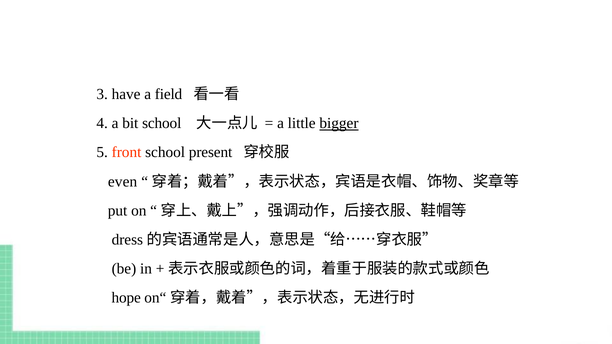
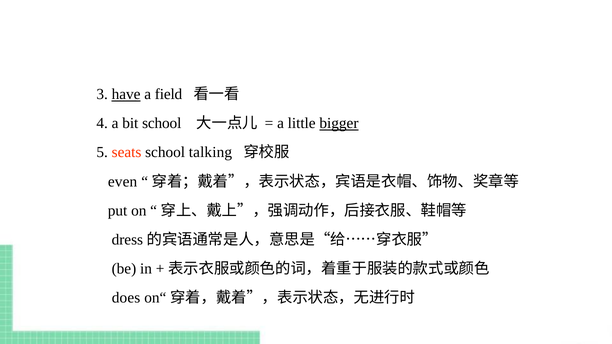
have underline: none -> present
front: front -> seats
present: present -> talking
hope: hope -> does
